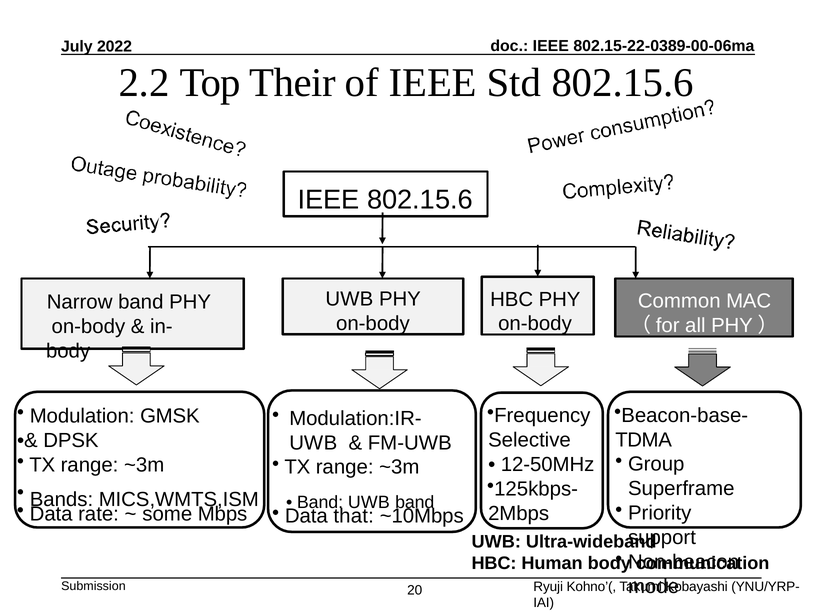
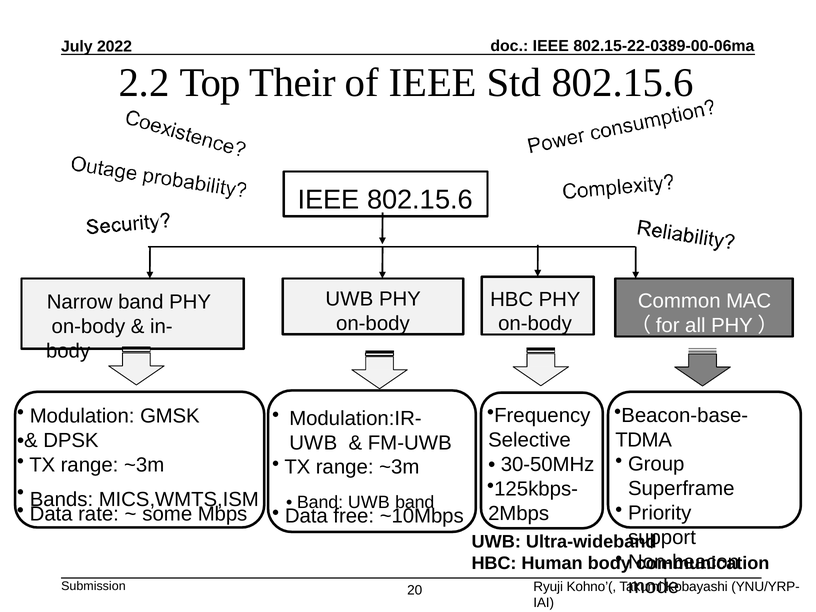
12-50MHz: 12-50MHz -> 30-50MHz
that: that -> free
